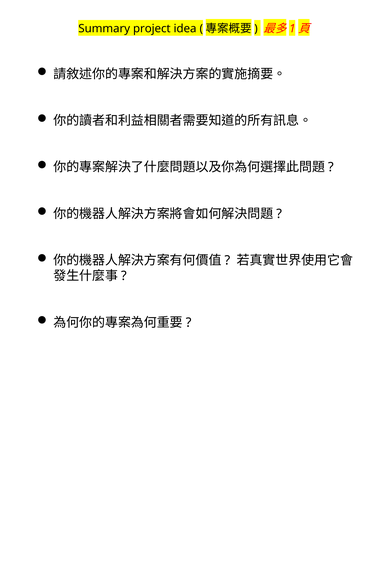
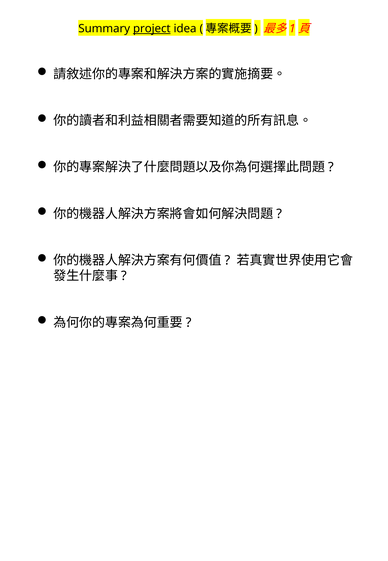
project underline: none -> present
